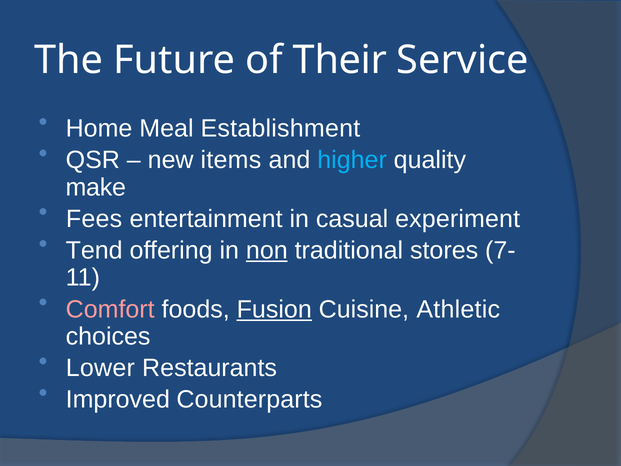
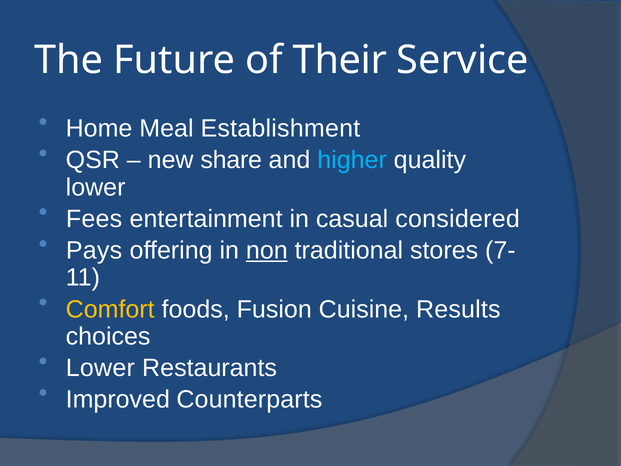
items: items -> share
make at (96, 187): make -> lower
experiment: experiment -> considered
Tend: Tend -> Pays
Comfort colour: pink -> yellow
Fusion underline: present -> none
Athletic: Athletic -> Results
